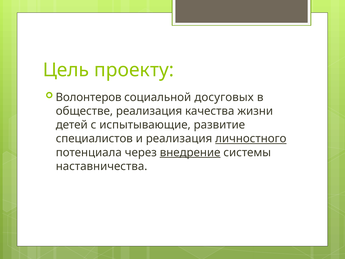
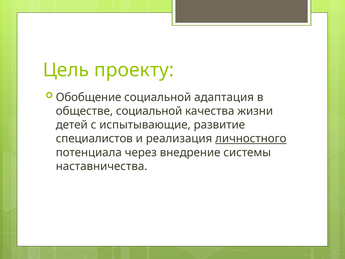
Волонтеров: Волонтеров -> Обобщение
досуговых: досуговых -> адаптация
обществе реализация: реализация -> социальной
внедрение underline: present -> none
